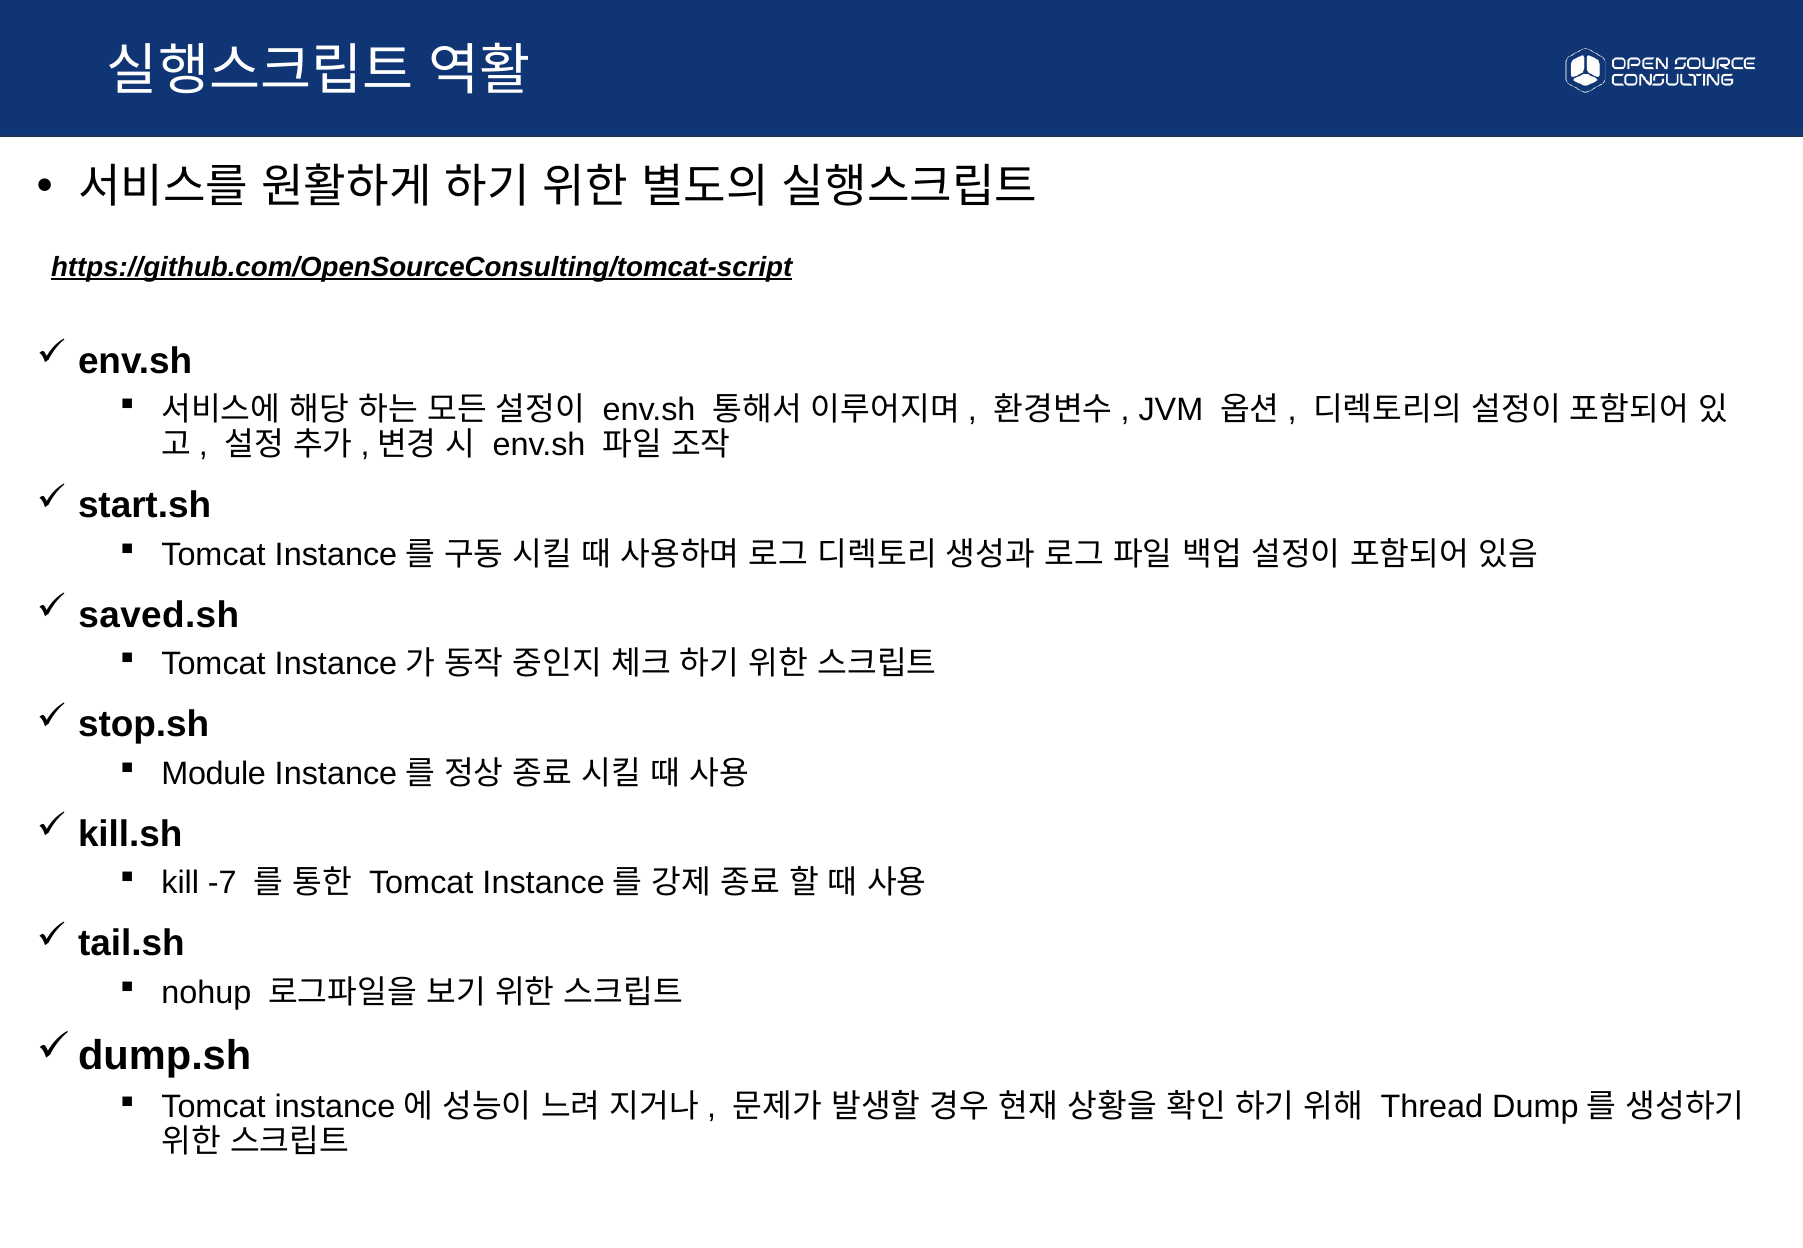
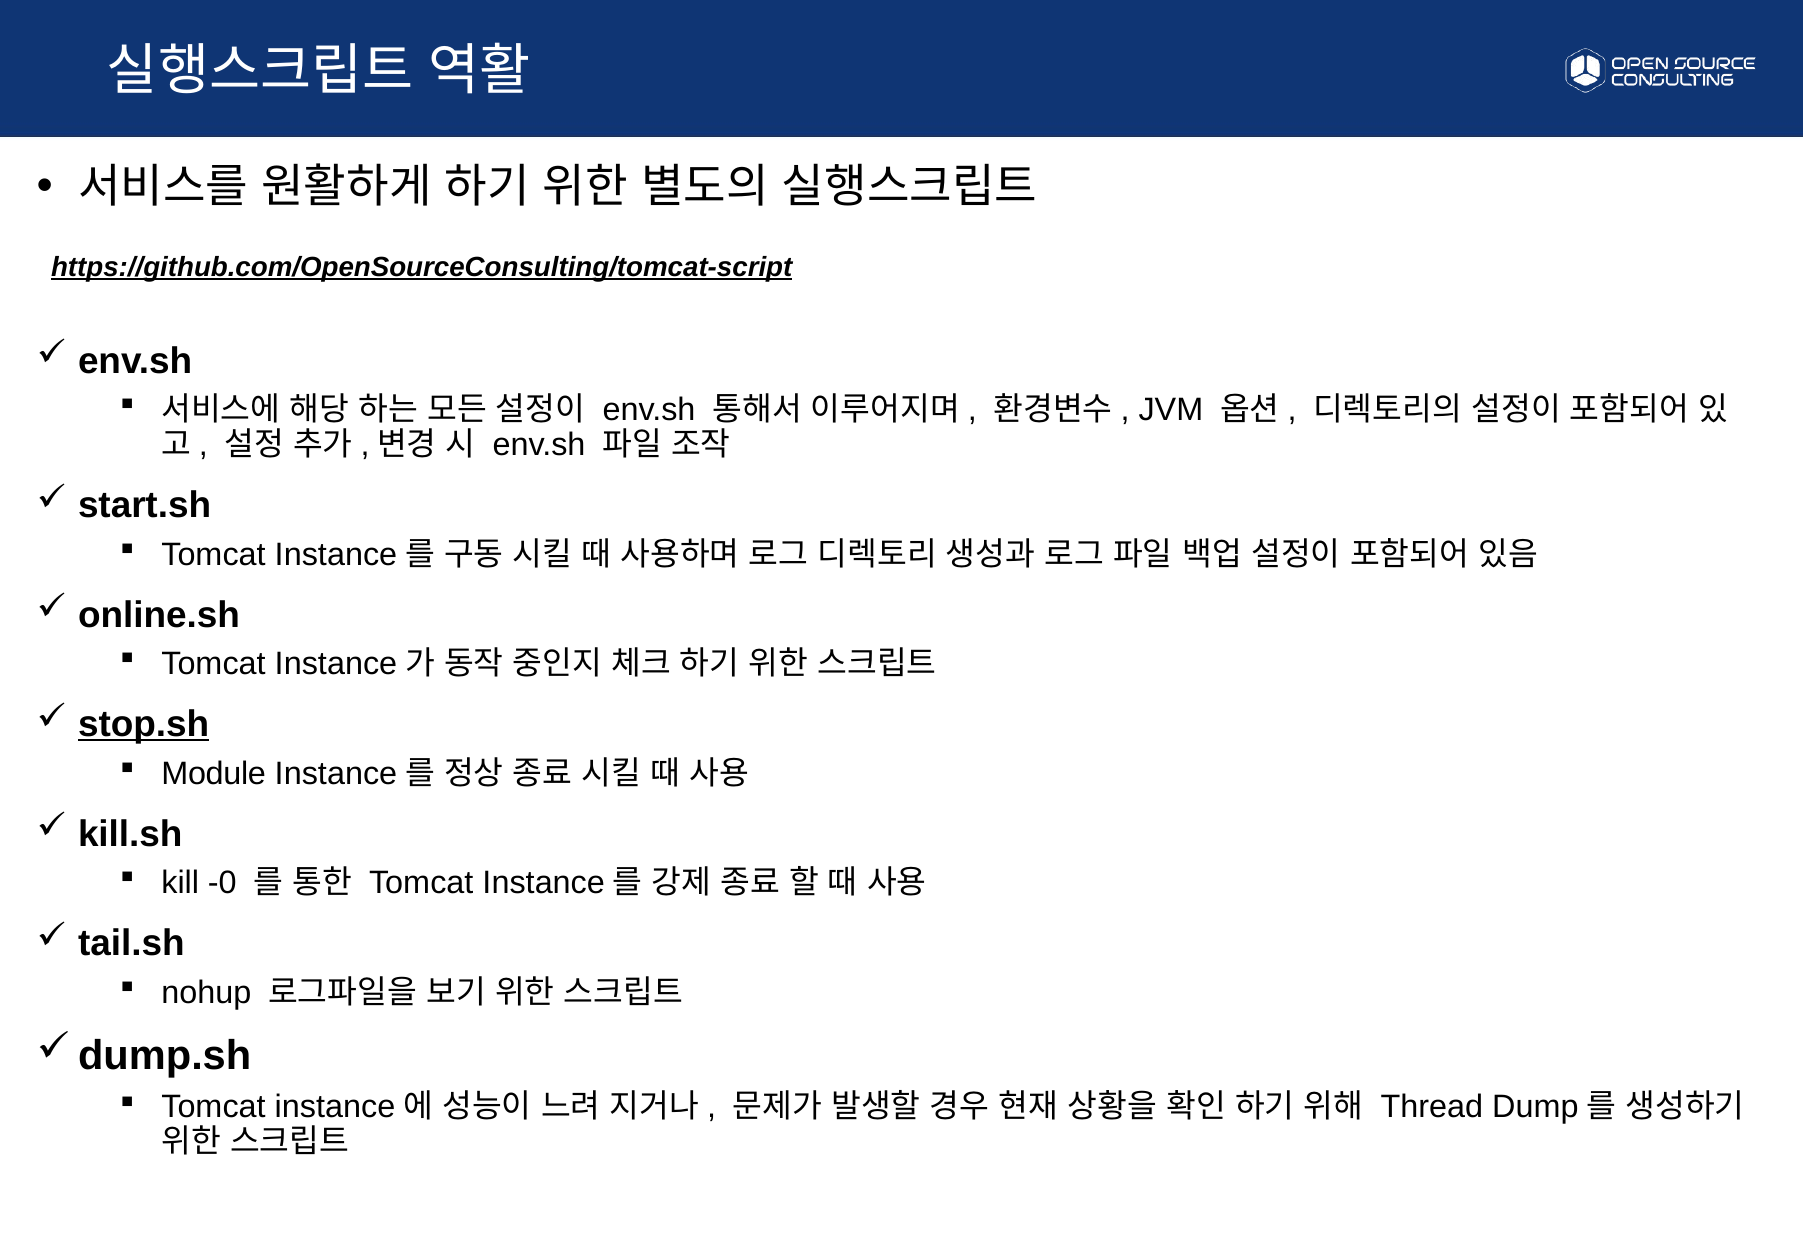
saved.sh: saved.sh -> online.sh
stop.sh underline: none -> present
-7: -7 -> -0
